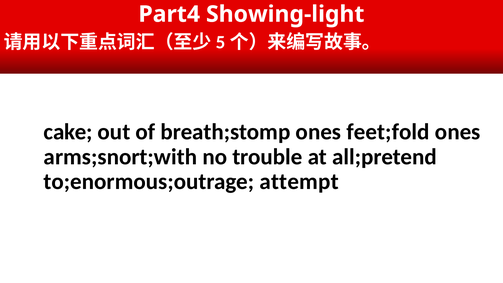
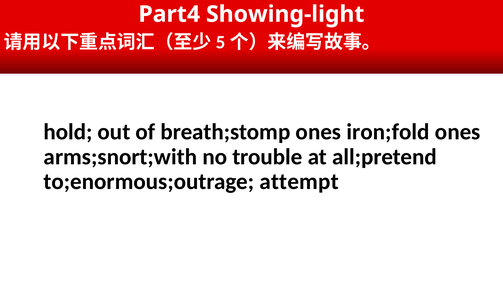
cake: cake -> hold
feet;fold: feet;fold -> iron;fold
